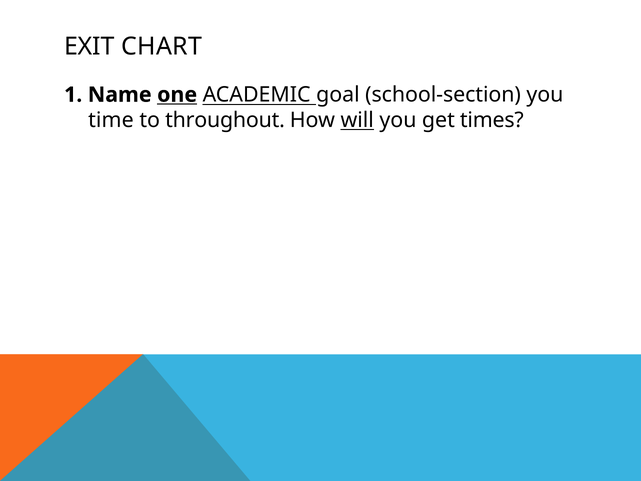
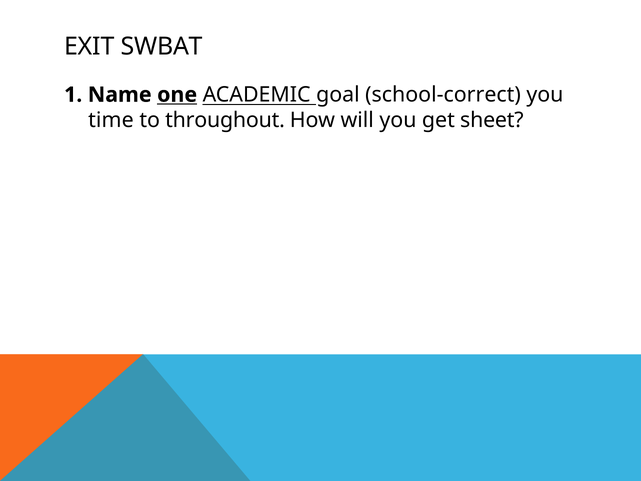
CHART: CHART -> SWBAT
school-section: school-section -> school-correct
will underline: present -> none
times: times -> sheet
